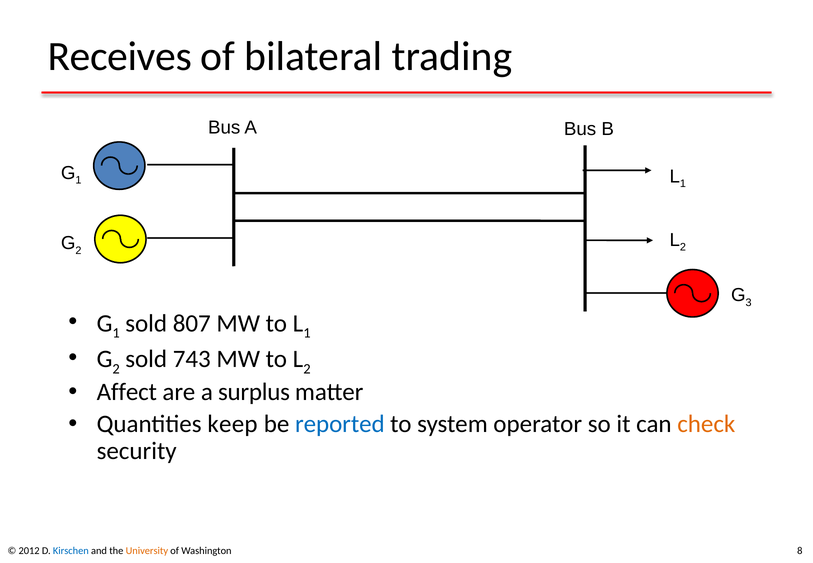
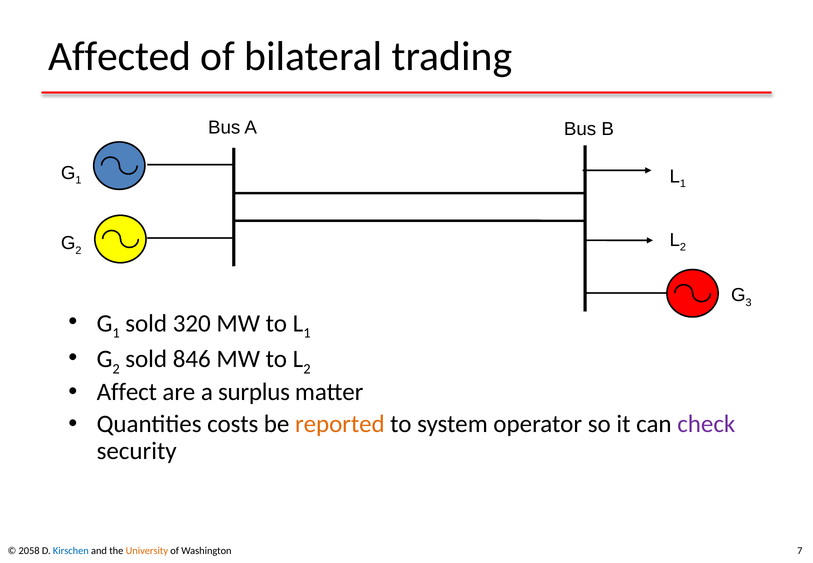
Receives: Receives -> Affected
807: 807 -> 320
743: 743 -> 846
keep: keep -> costs
reported colour: blue -> orange
check colour: orange -> purple
2012: 2012 -> 2058
8: 8 -> 7
